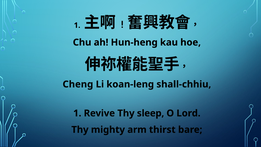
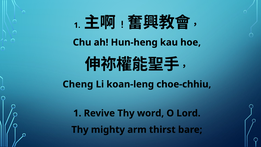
shall-chhiu: shall-chhiu -> choe-chhiu
sleep: sleep -> word
